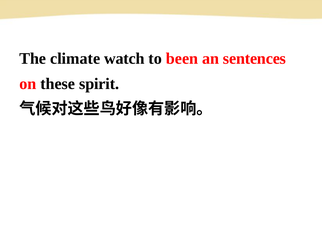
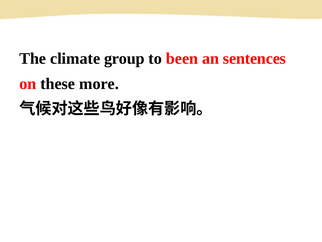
watch: watch -> group
spirit: spirit -> more
